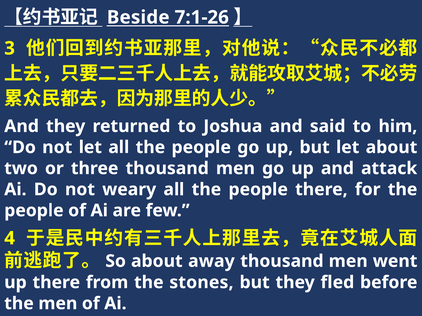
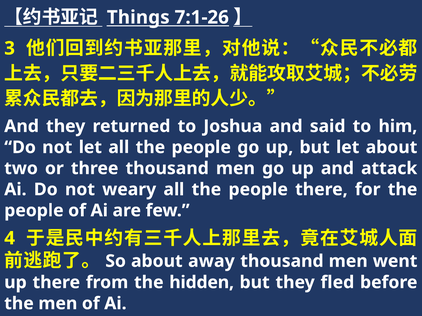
Beside: Beside -> Things
stones: stones -> hidden
